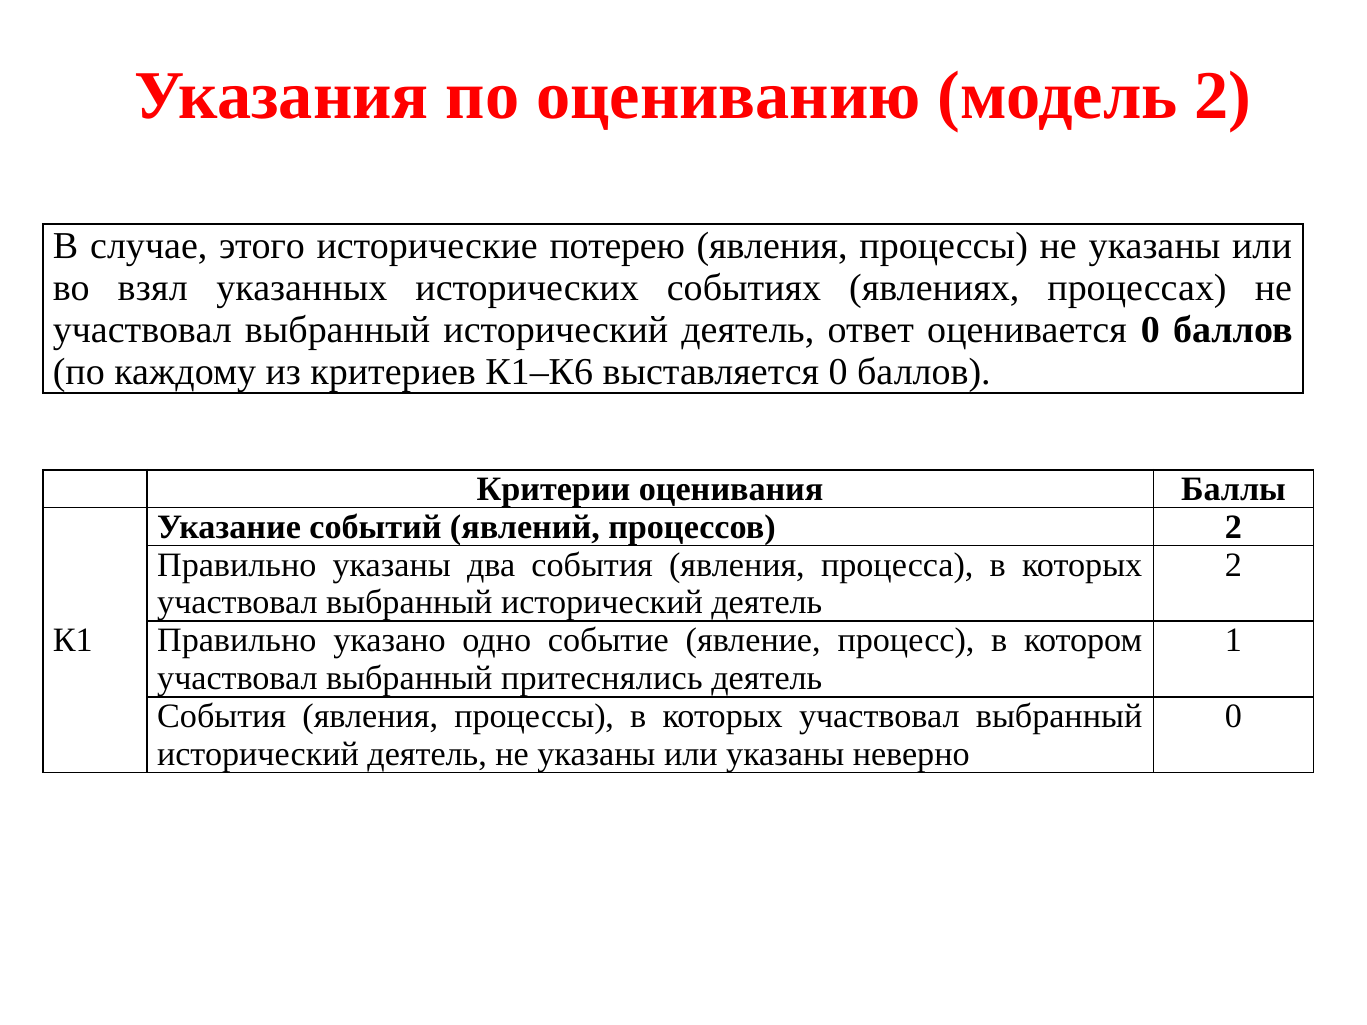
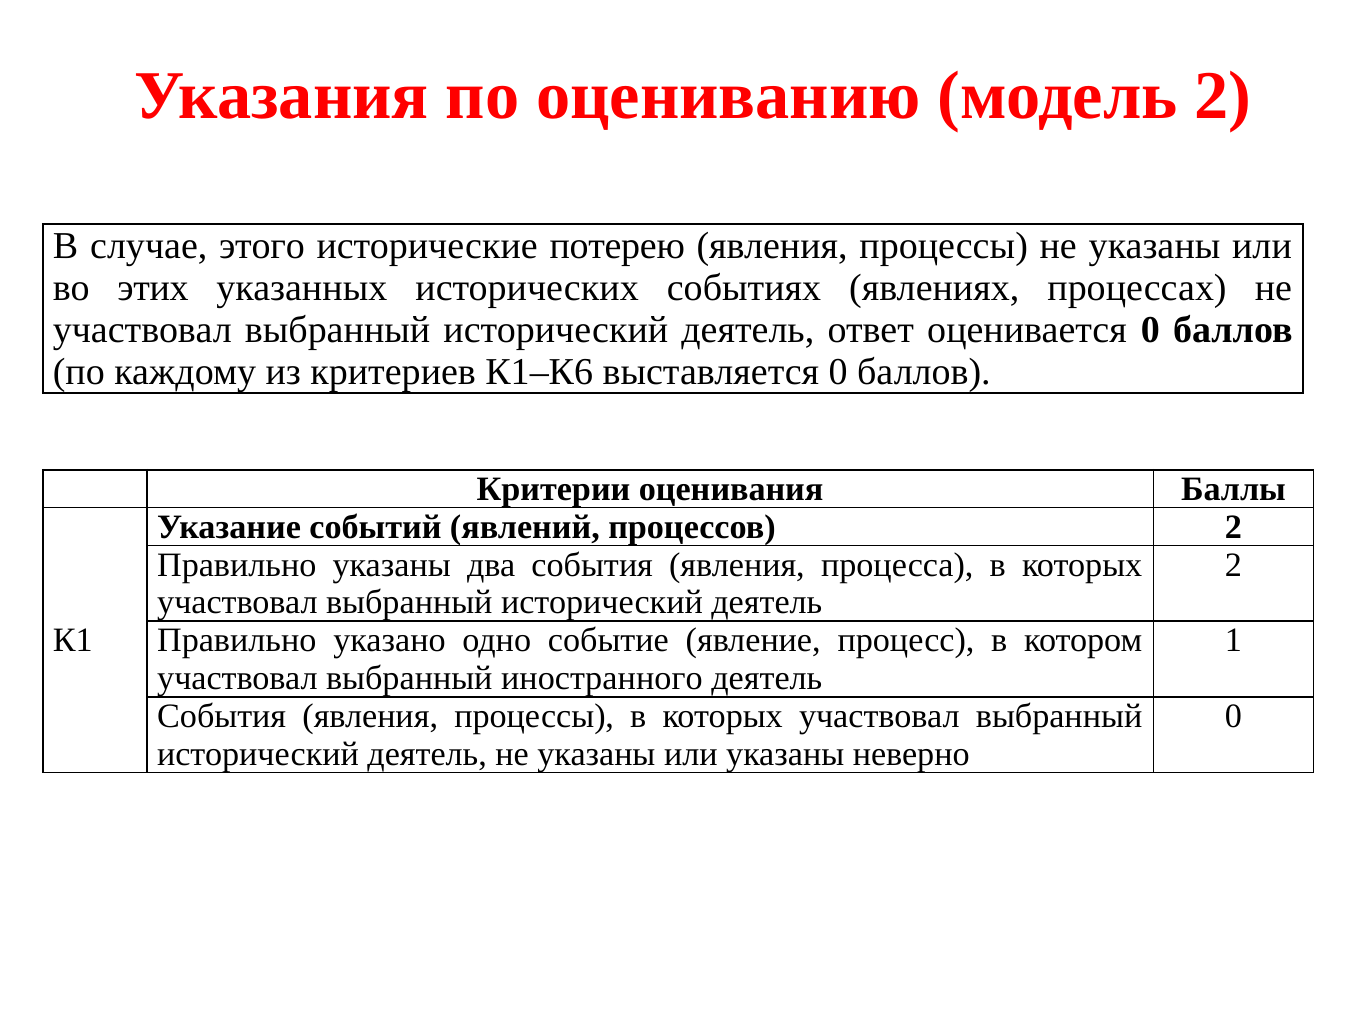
взял: взял -> этих
притеснялись: притеснялись -> иностранного
